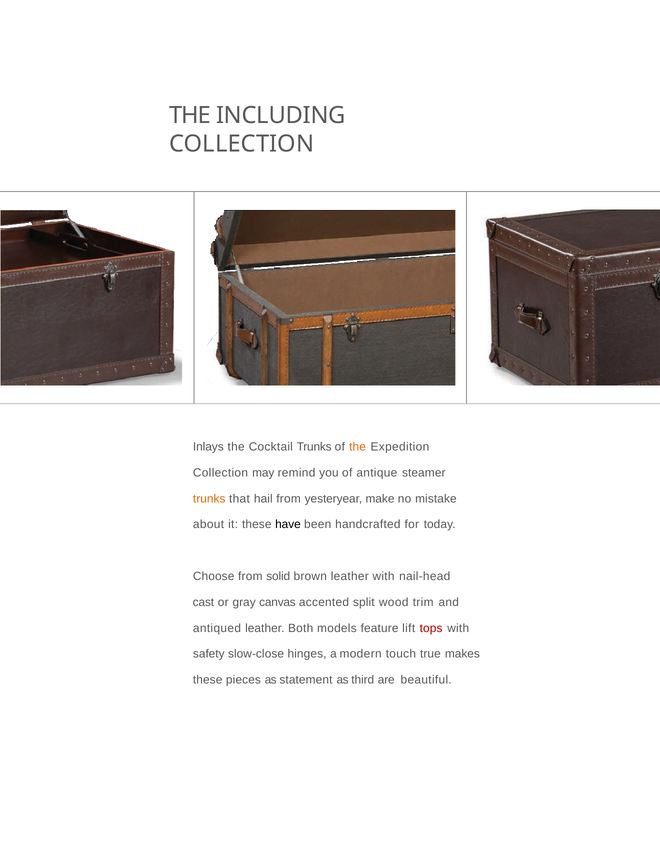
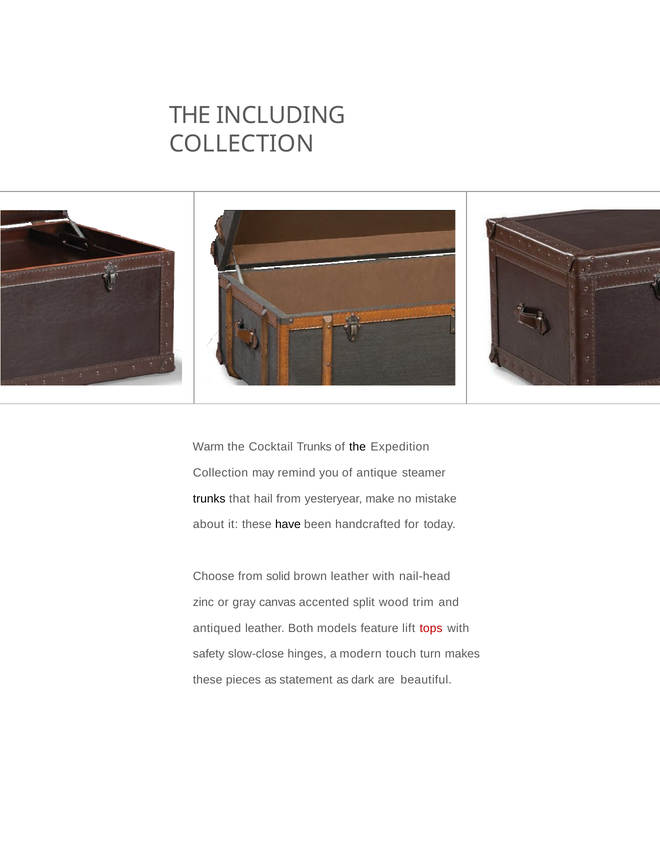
Inlays: Inlays -> Warm
the at (358, 447) colour: orange -> black
trunks at (209, 499) colour: orange -> black
cast: cast -> zinc
true: true -> turn
third: third -> dark
